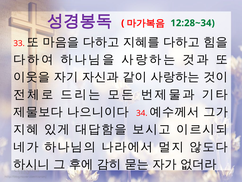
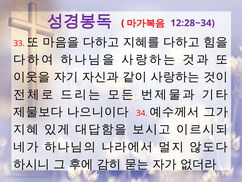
12:28~34 colour: green -> purple
